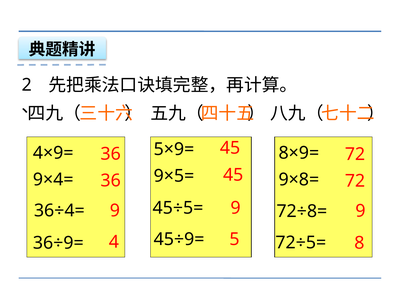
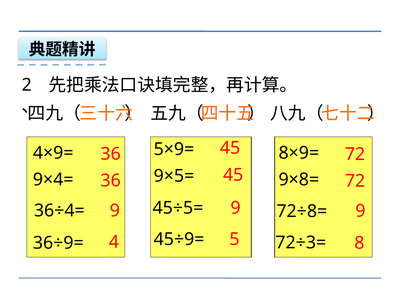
72÷5=: 72÷5= -> 72÷3=
